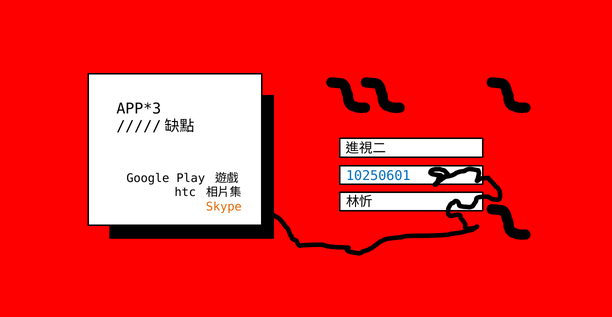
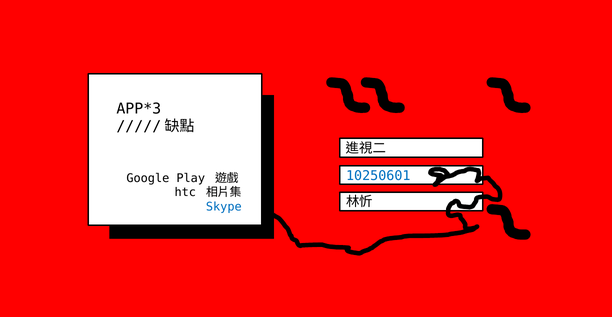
Skype colour: orange -> blue
